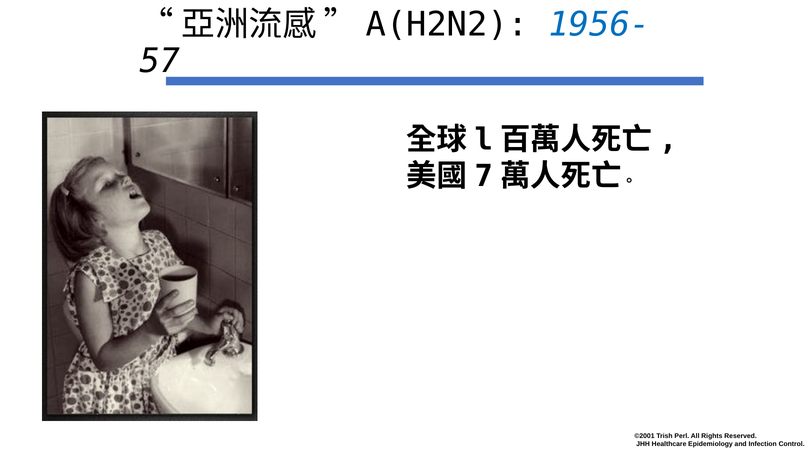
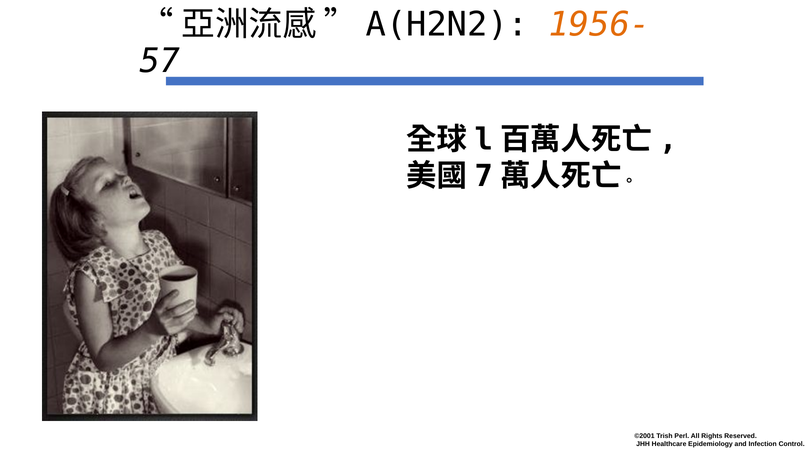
1956- colour: blue -> orange
